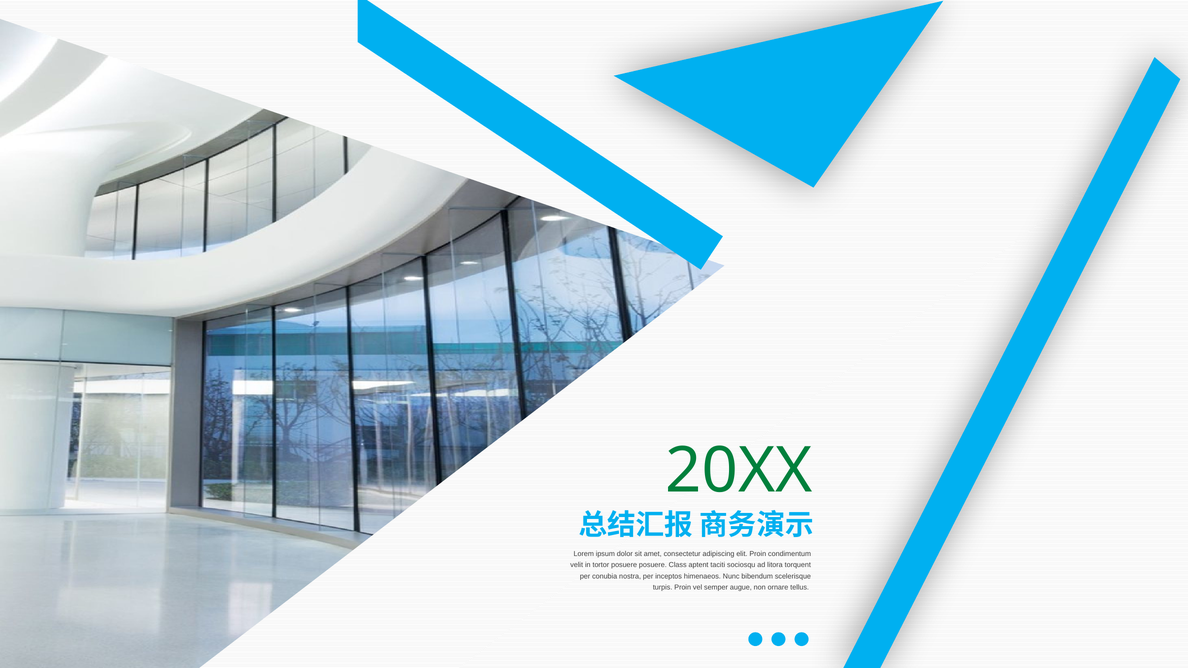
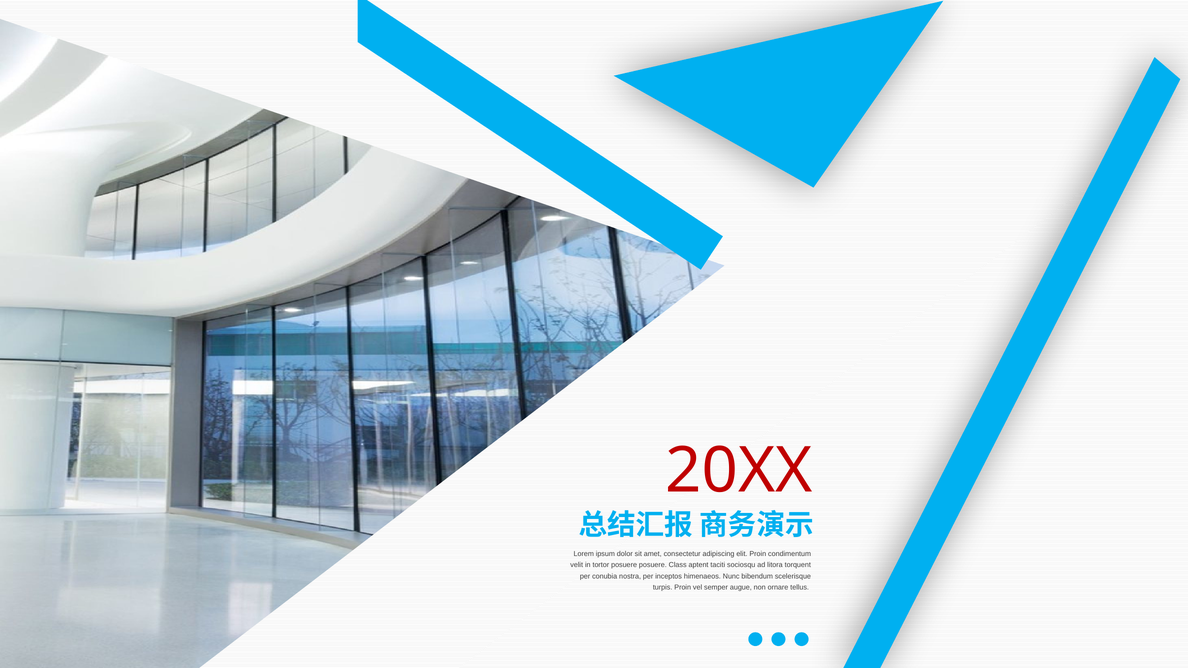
20XX colour: green -> red
